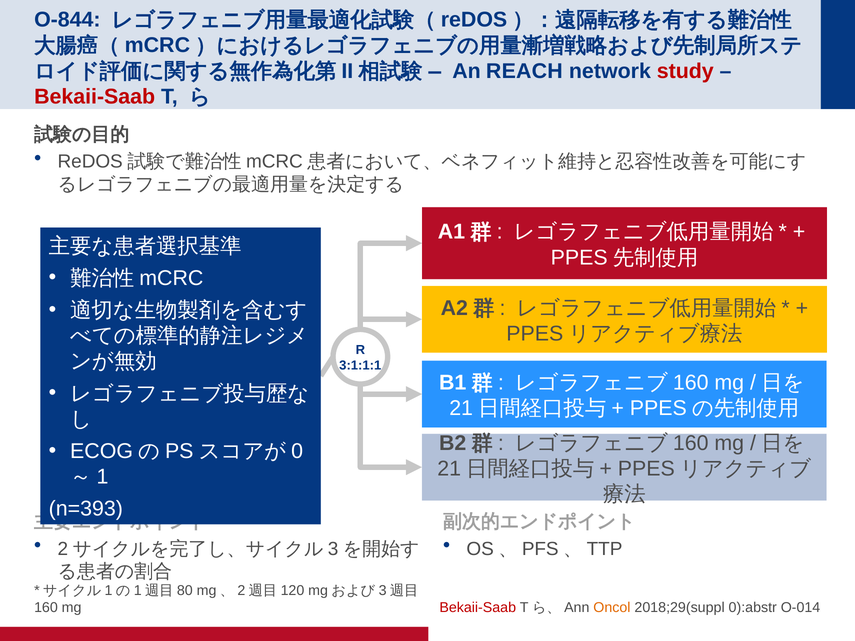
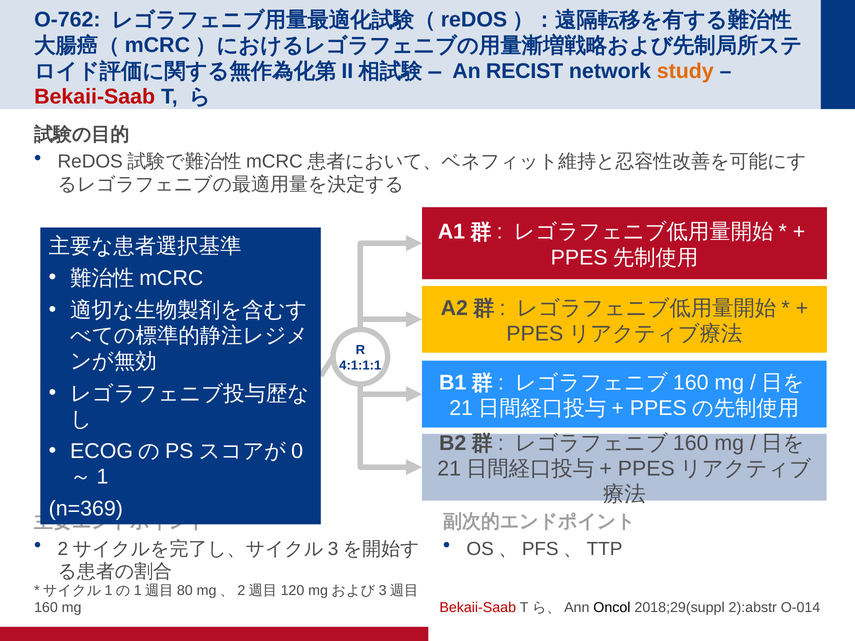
O-844: O-844 -> O-762
REACH: REACH -> RECIST
study colour: red -> orange
3:1:1:1: 3:1:1:1 -> 4:1:1:1
n=393: n=393 -> n=369
Oncol colour: orange -> black
0):abstr: 0):abstr -> 2):abstr
